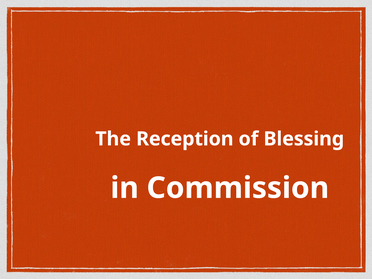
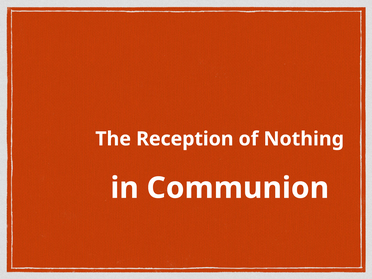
Blessing: Blessing -> Nothing
Commission: Commission -> Communion
